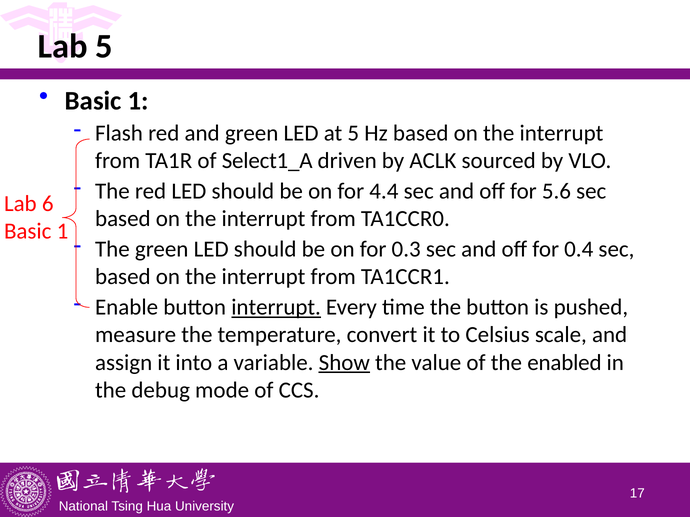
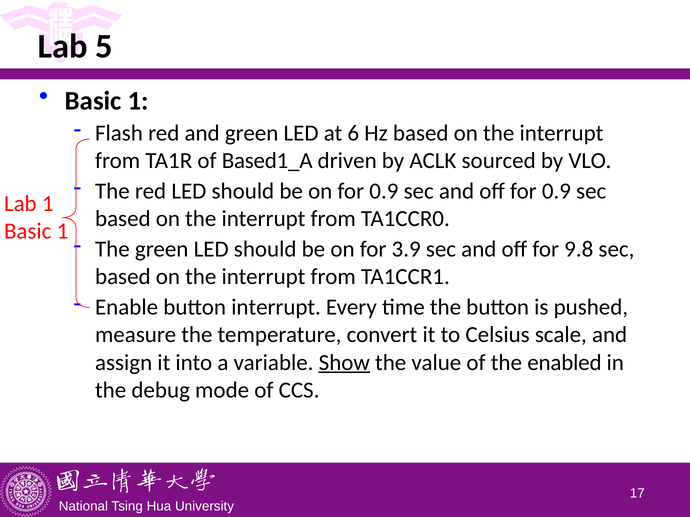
at 5: 5 -> 6
Select1_A: Select1_A -> Based1_A
on for 4.4: 4.4 -> 0.9
off for 5.6: 5.6 -> 0.9
Lab 6: 6 -> 1
0.3: 0.3 -> 3.9
0.4: 0.4 -> 9.8
interrupt at (276, 308) underline: present -> none
